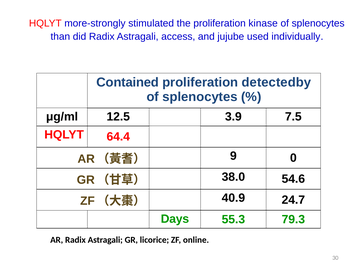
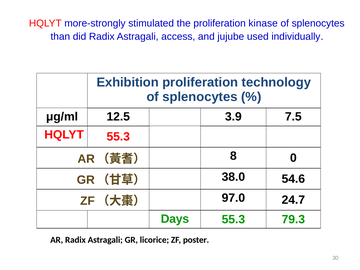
Contained: Contained -> Exhibition
detectedby: detectedby -> technology
HQLYT 64.4: 64.4 -> 55.3
9: 9 -> 8
40.9: 40.9 -> 97.0
online: online -> poster
